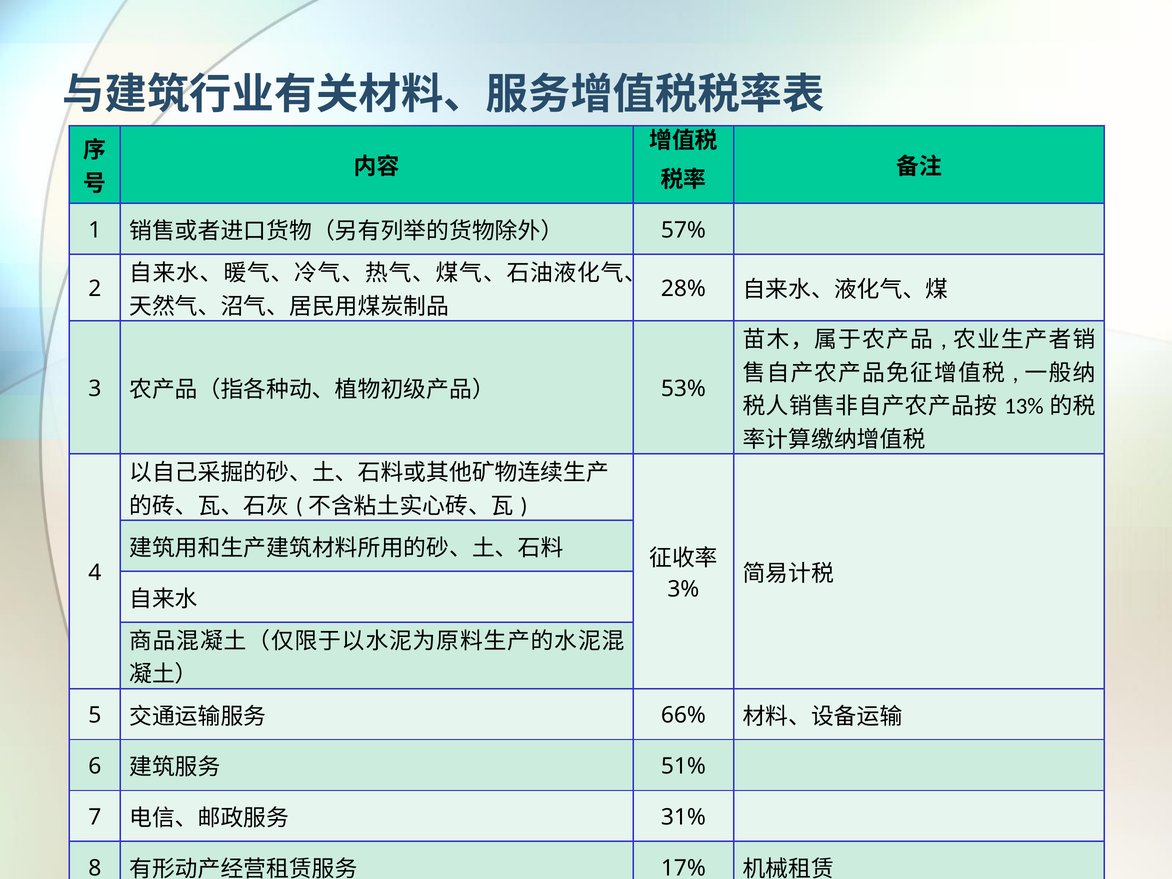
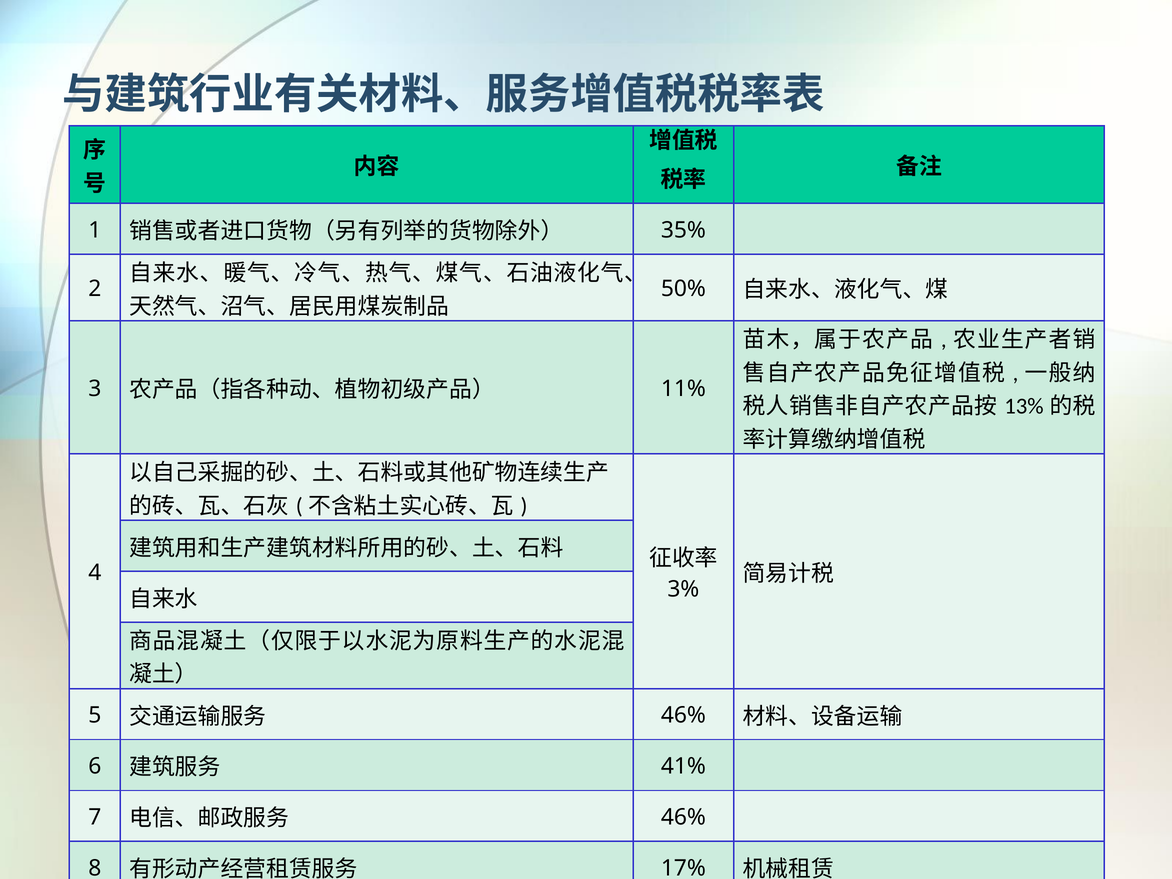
57%: 57% -> 35%
28%: 28% -> 50%
53%: 53% -> 11%
66% at (683, 715): 66% -> 46%
51%: 51% -> 41%
31% at (683, 817): 31% -> 46%
